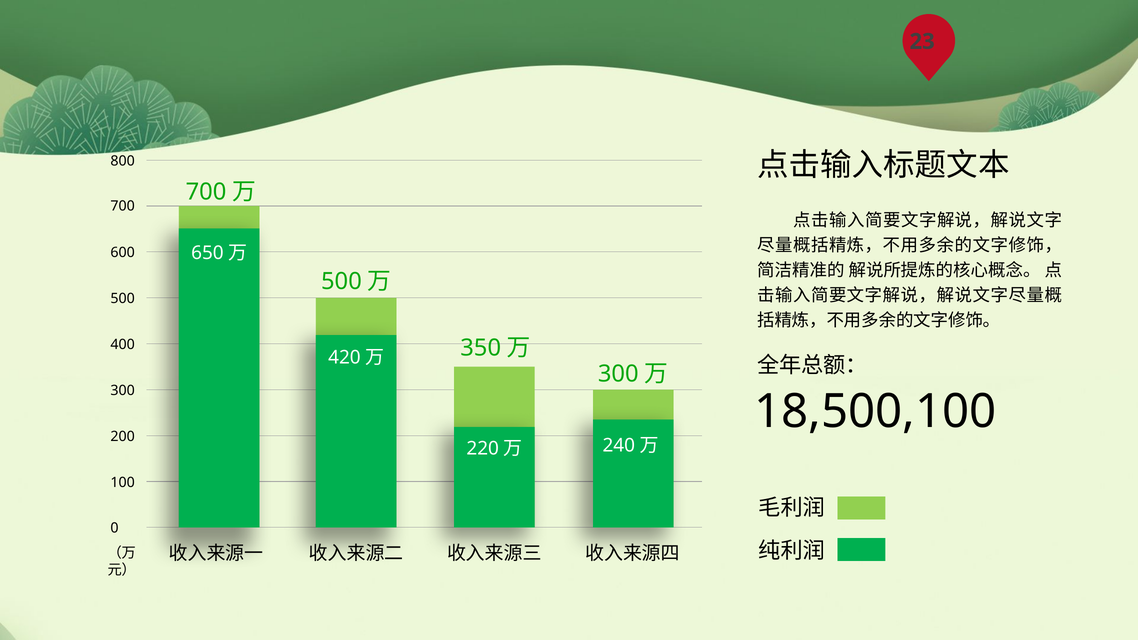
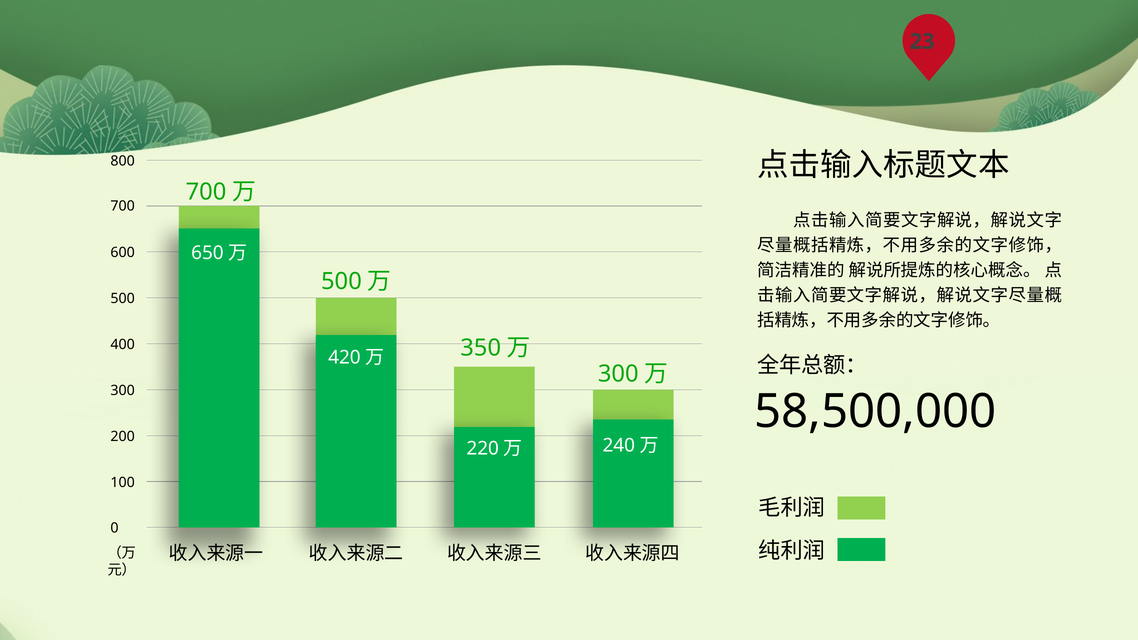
18,500,100: 18,500,100 -> 58,500,000
